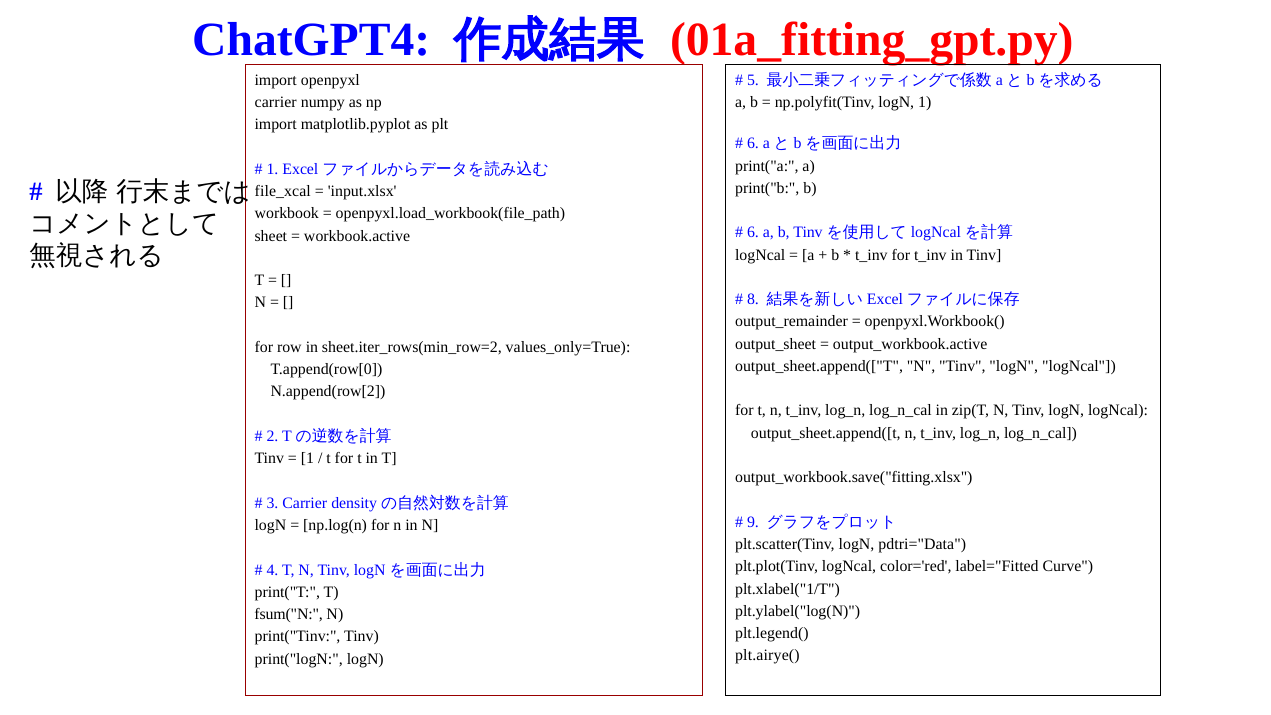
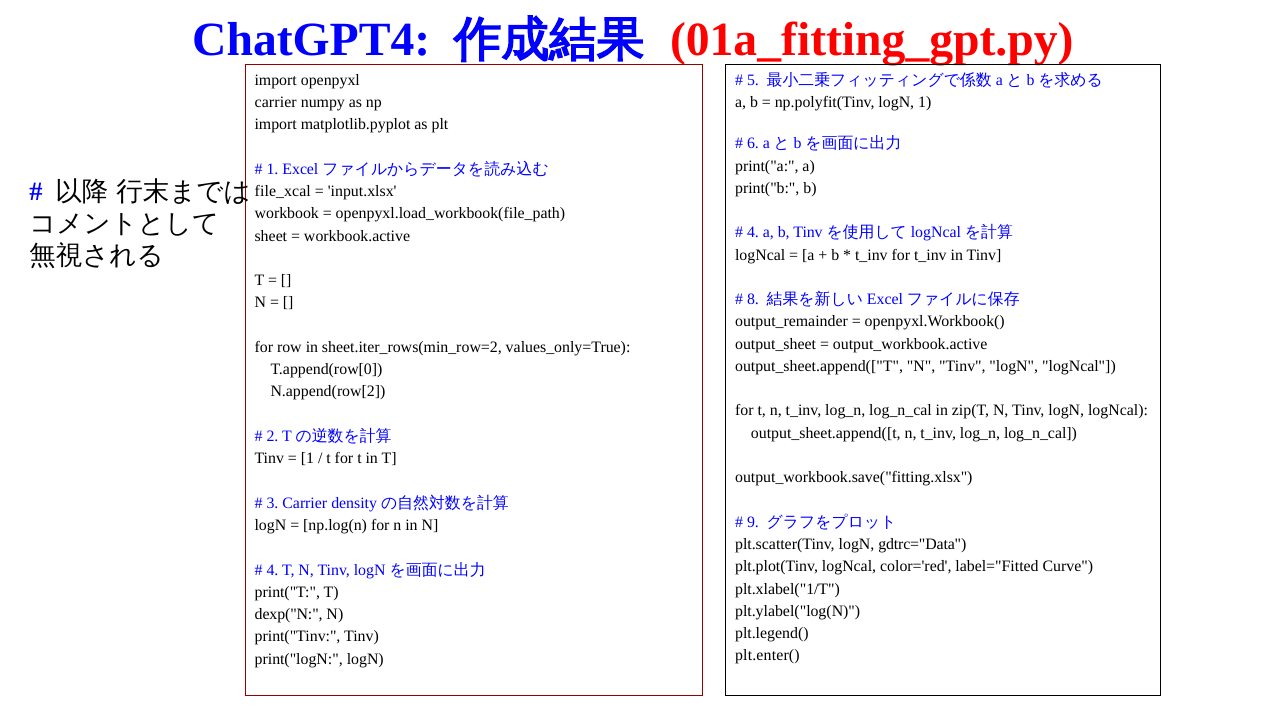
6 at (753, 233): 6 -> 4
pdtri="Data: pdtri="Data -> gdtrc="Data
fsum("N: fsum("N -> dexp("N
plt.airye(: plt.airye( -> plt.enter(
